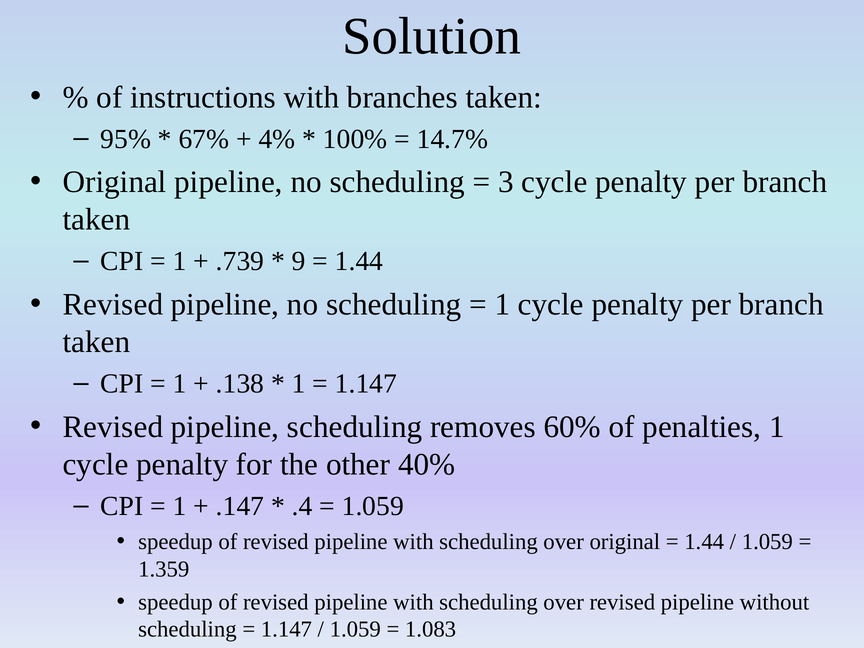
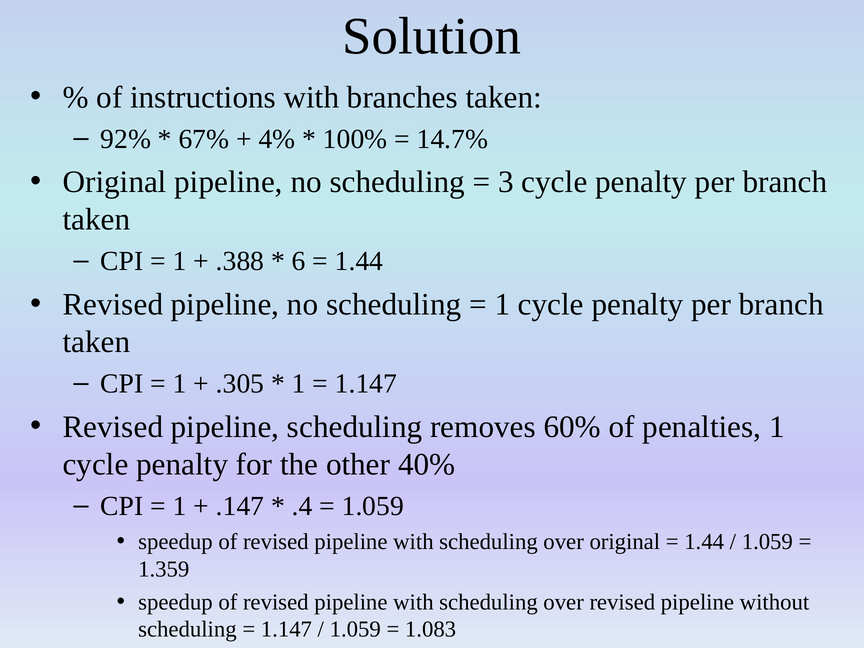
95%: 95% -> 92%
.739: .739 -> .388
9: 9 -> 6
.138: .138 -> .305
